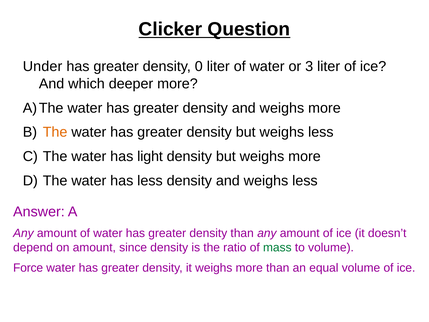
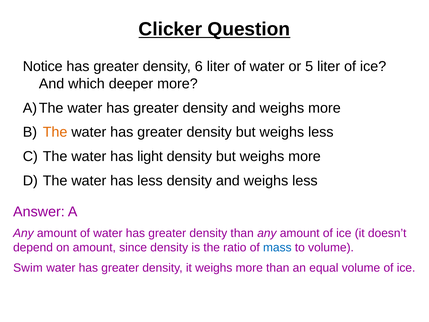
Under: Under -> Notice
0: 0 -> 6
3: 3 -> 5
mass colour: green -> blue
Force: Force -> Swim
